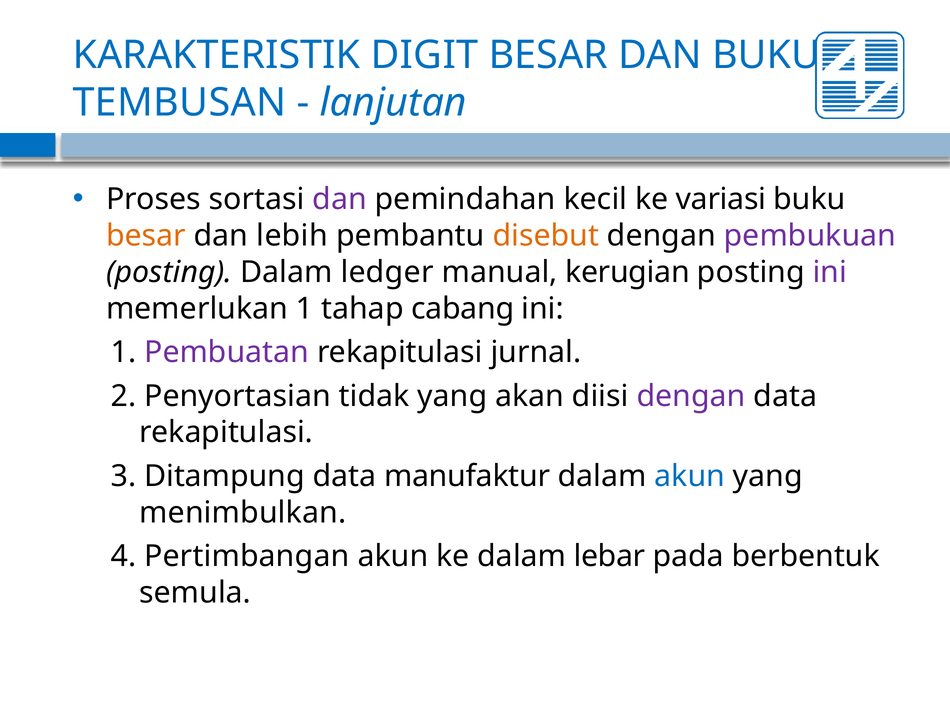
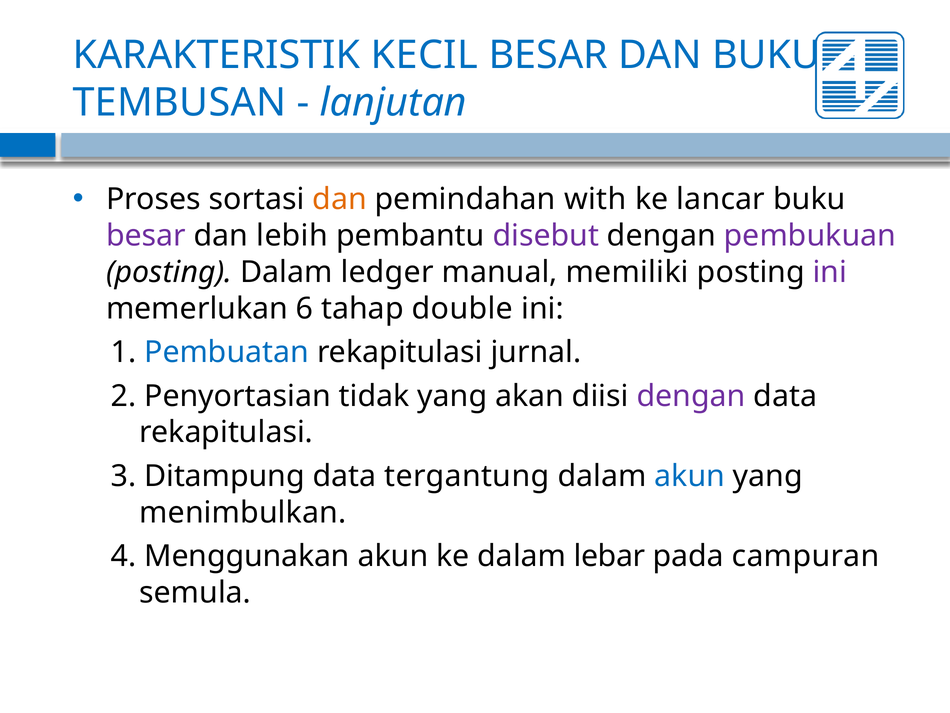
DIGIT: DIGIT -> KECIL
dan at (340, 199) colour: purple -> orange
kecil: kecil -> with
variasi: variasi -> lancar
besar at (146, 236) colour: orange -> purple
disebut colour: orange -> purple
kerugian: kerugian -> memiliki
memerlukan 1: 1 -> 6
cabang: cabang -> double
Pembuatan colour: purple -> blue
manufaktur: manufaktur -> tergantung
Pertimbangan: Pertimbangan -> Menggunakan
berbentuk: berbentuk -> campuran
